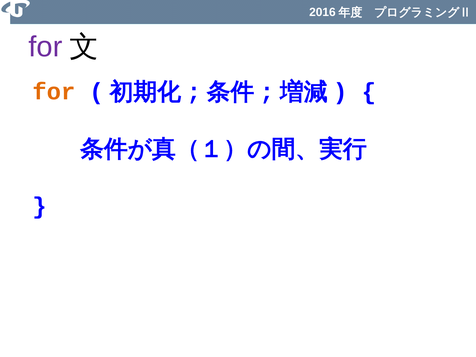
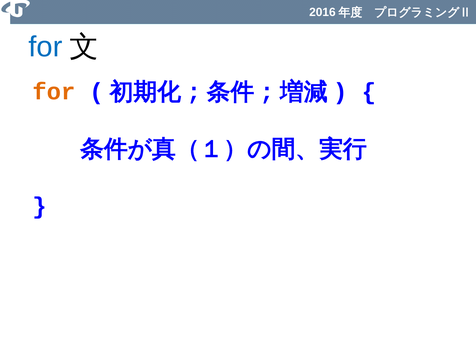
for at (46, 47) colour: purple -> blue
